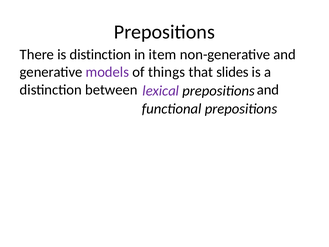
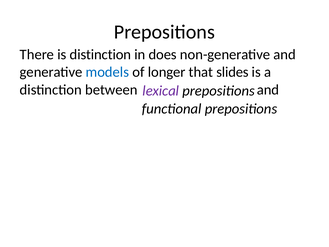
item: item -> does
models colour: purple -> blue
things: things -> longer
